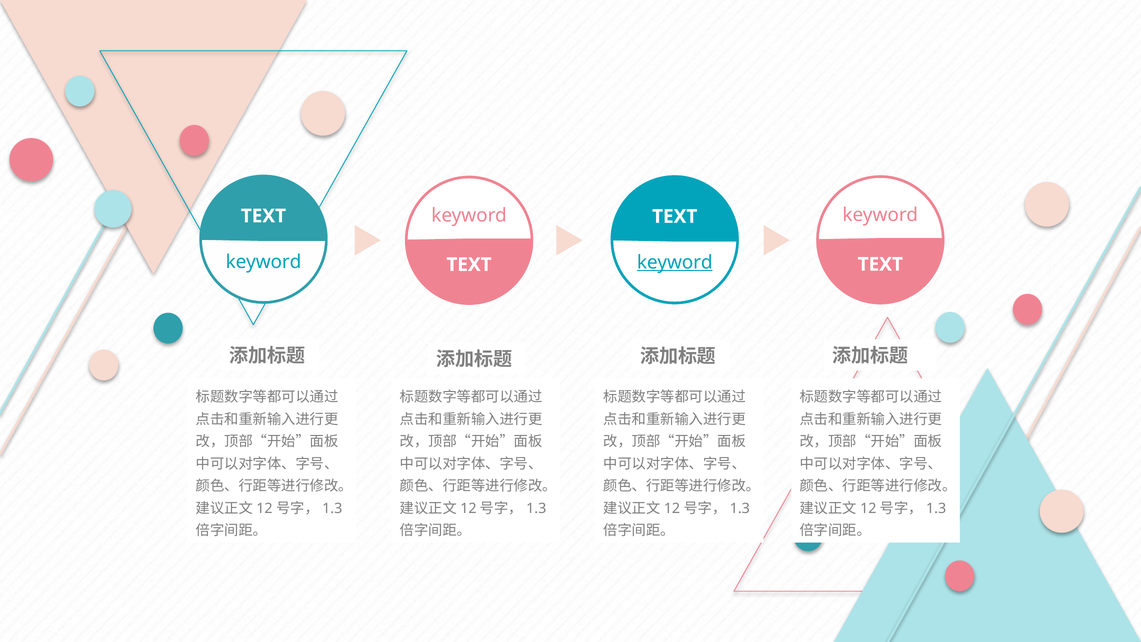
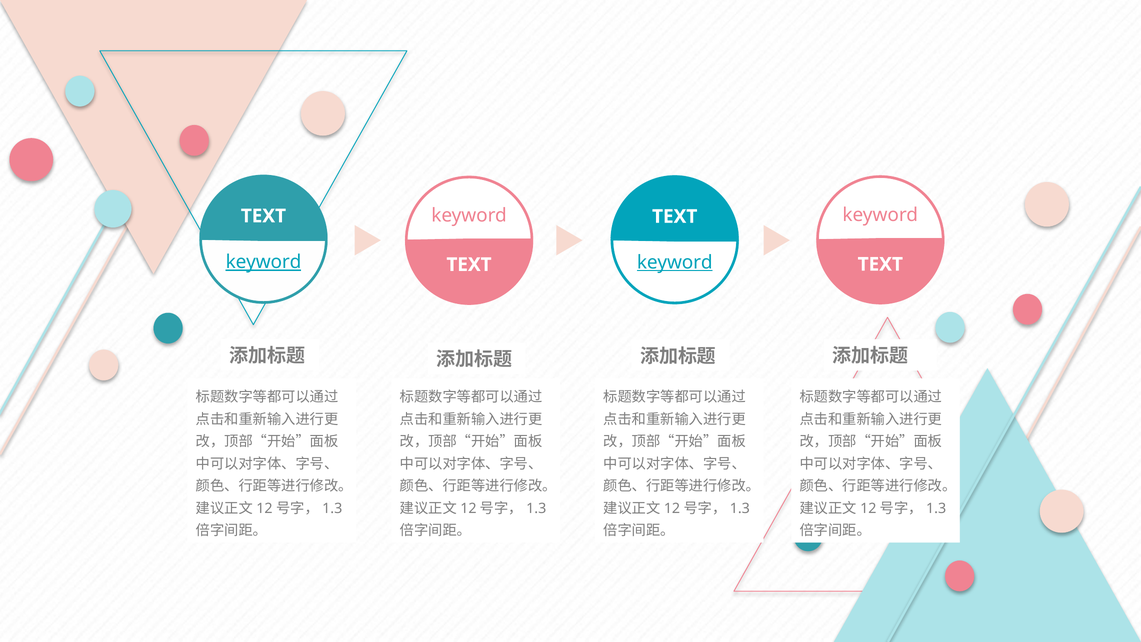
keyword at (263, 262) underline: none -> present
